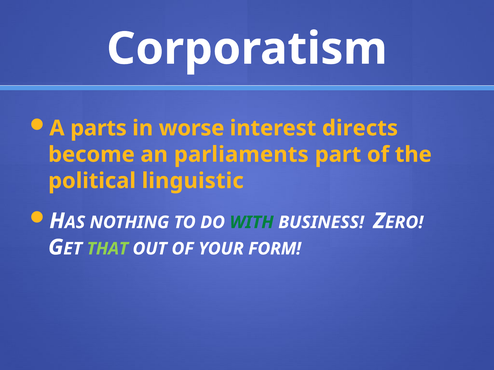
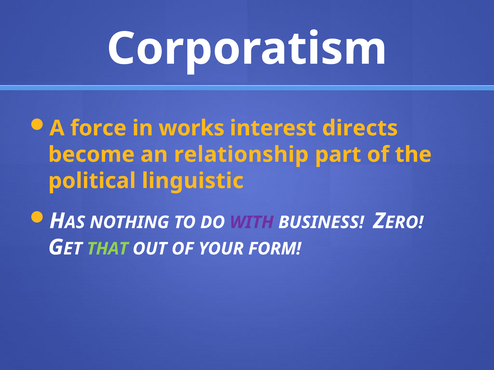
parts: parts -> force
worse: worse -> works
parliaments: parliaments -> relationship
WITH colour: green -> purple
